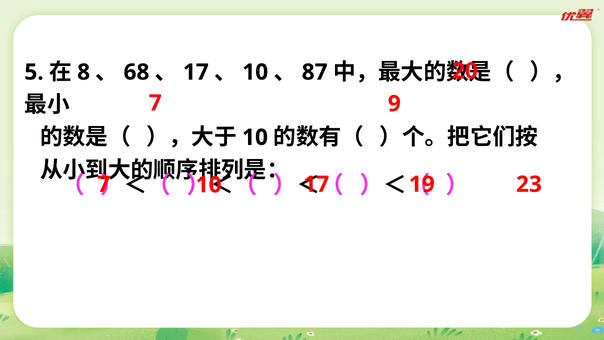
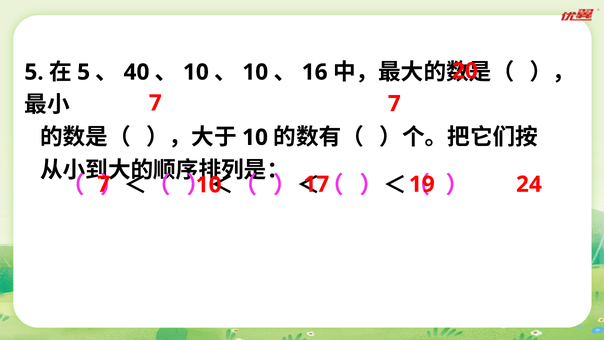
8 at (84, 72): 8 -> 5
68: 68 -> 40
17 at (196, 72): 17 -> 10
87: 87 -> 16
9 at (394, 104): 9 -> 7
23: 23 -> 24
